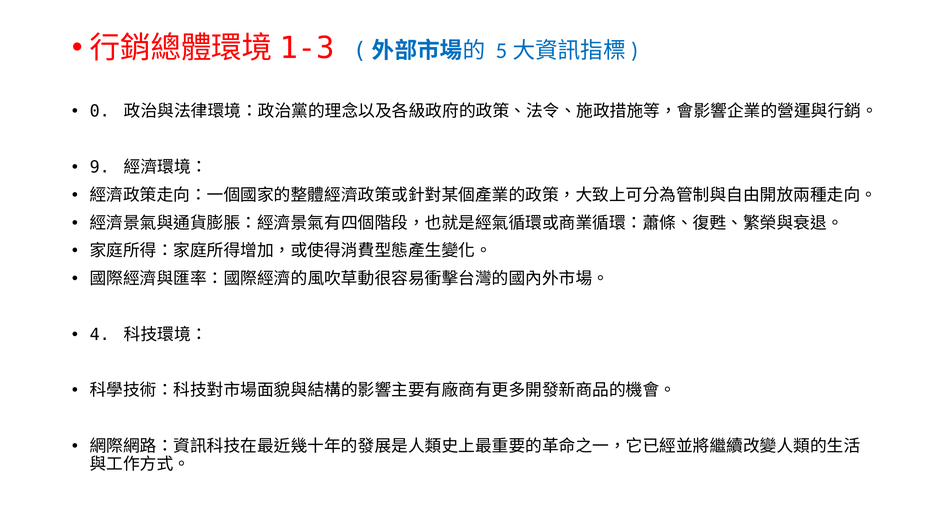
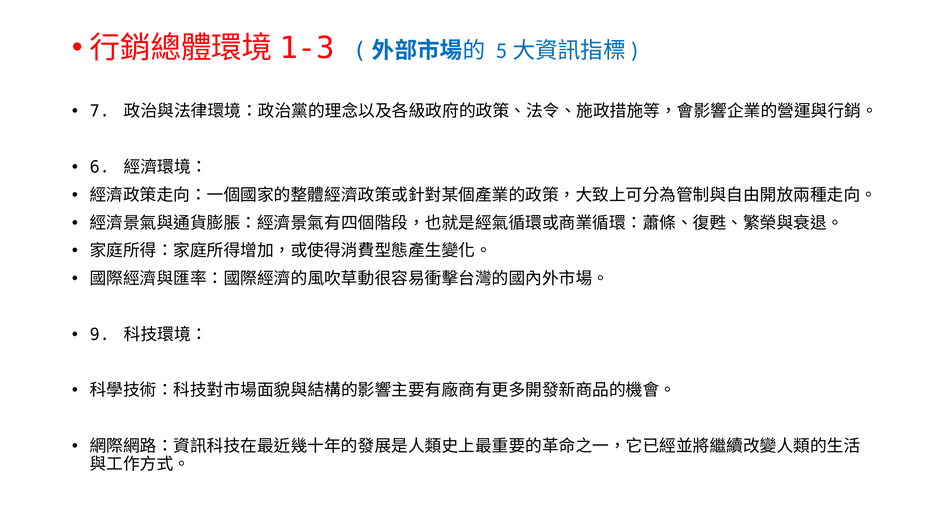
0: 0 -> 7
9: 9 -> 6
4: 4 -> 9
